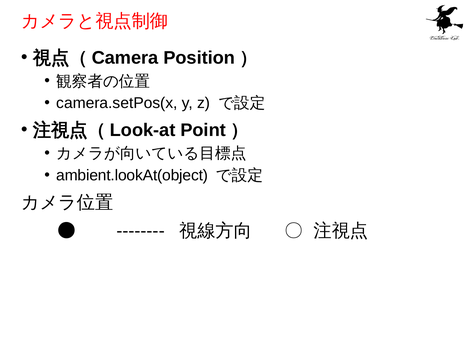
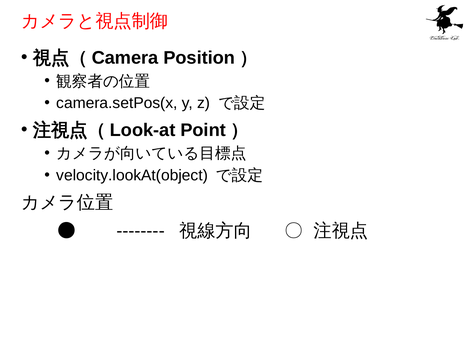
ambient.lookAt(object: ambient.lookAt(object -> velocity.lookAt(object
